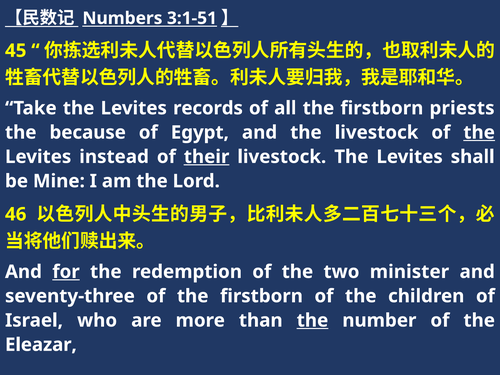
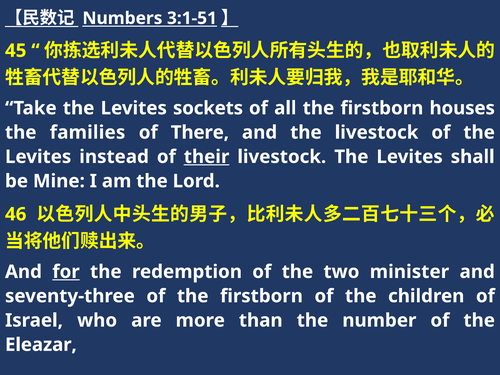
records: records -> sockets
priests: priests -> houses
because: because -> families
Egypt: Egypt -> There
the at (479, 132) underline: present -> none
the at (312, 320) underline: present -> none
